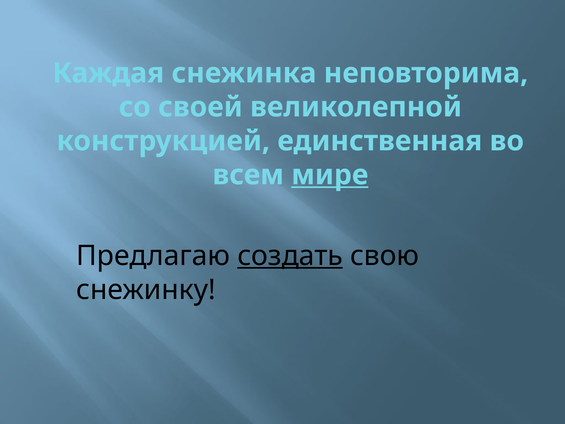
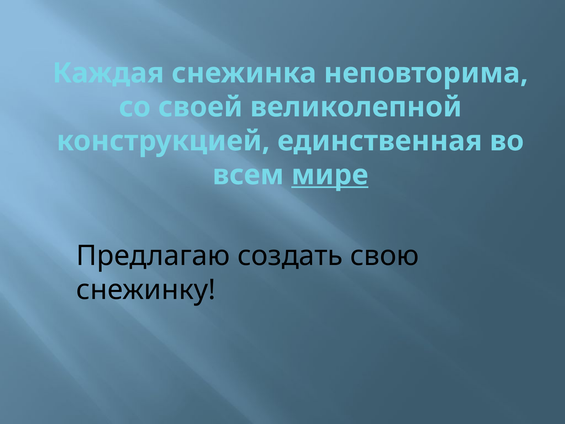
создать underline: present -> none
